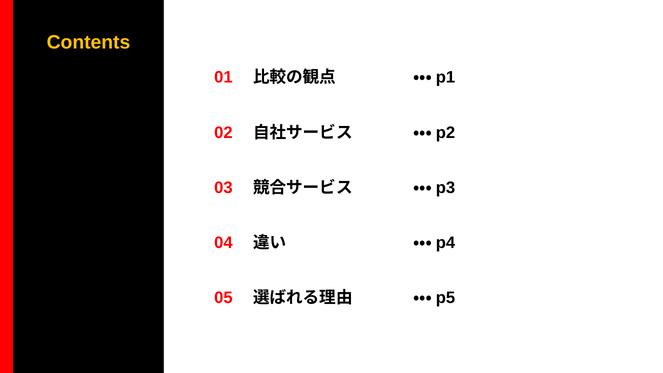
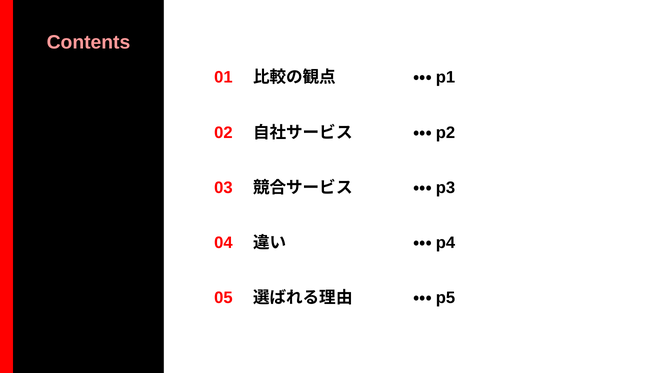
Contents colour: yellow -> pink
